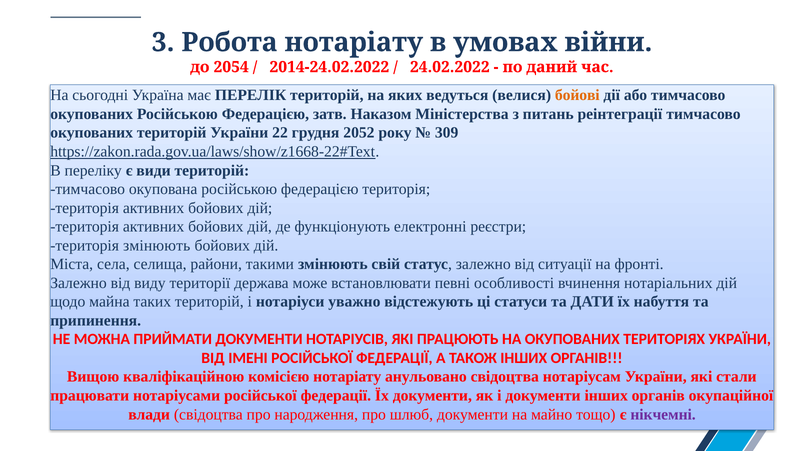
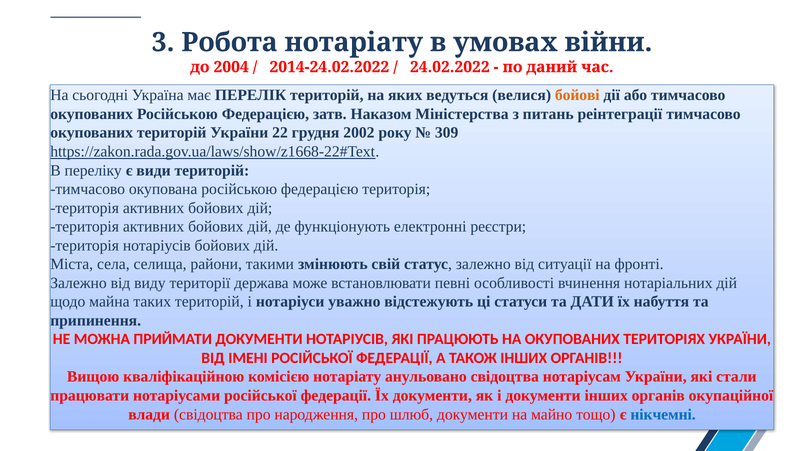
2054: 2054 -> 2004
2052: 2052 -> 2002
територія змінюють: змінюють -> нотаріусів
нікчемні colour: purple -> blue
